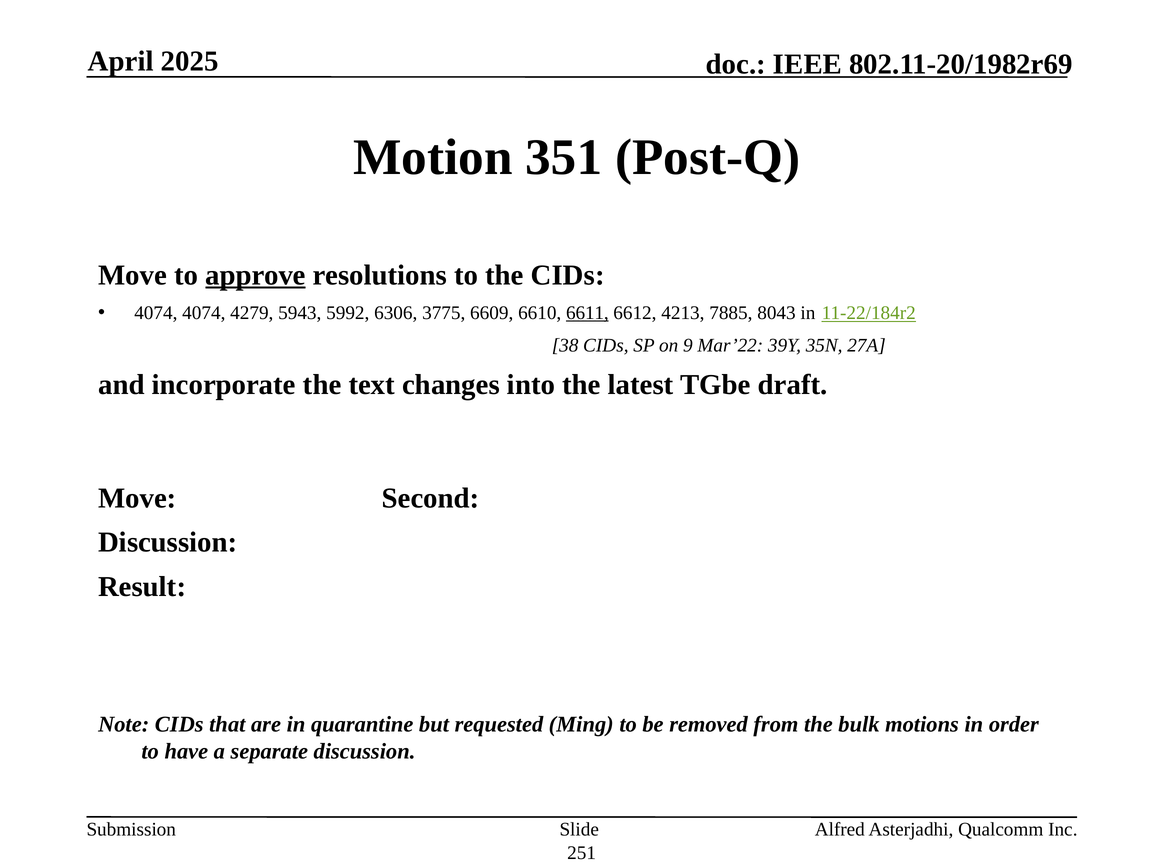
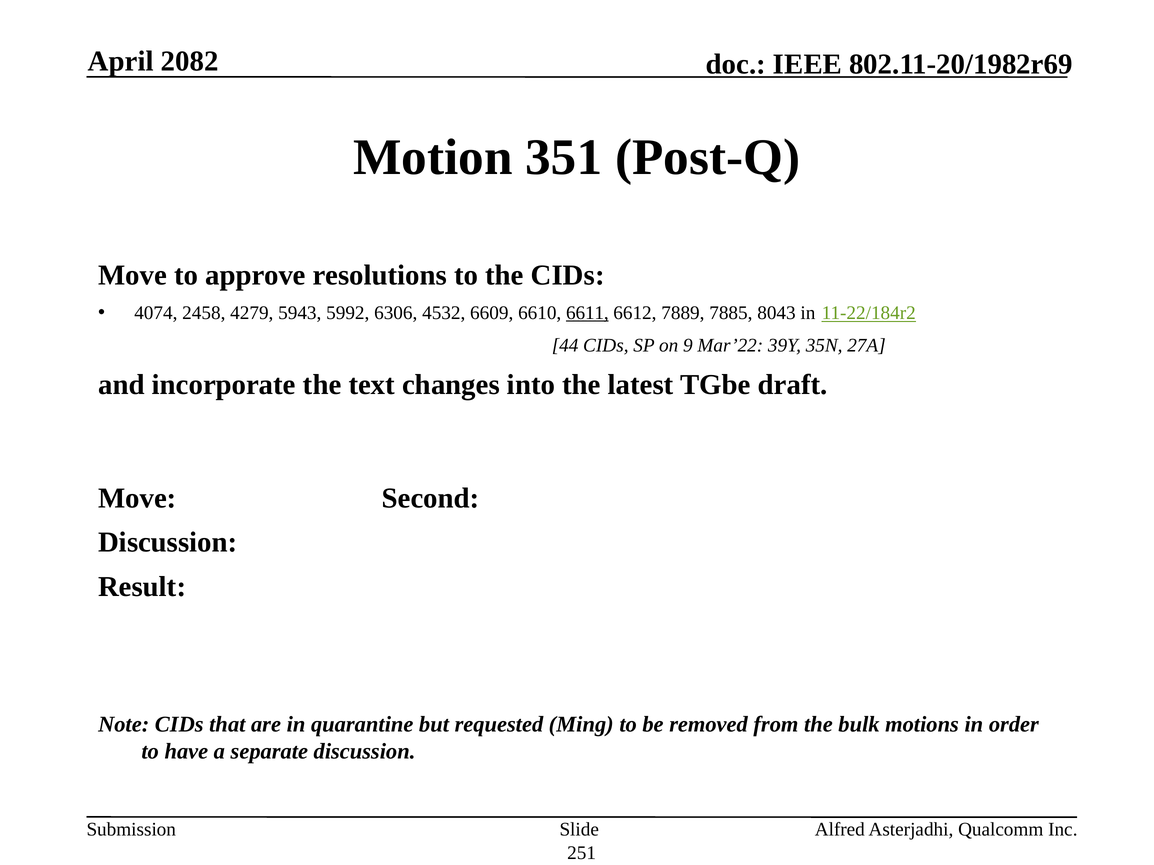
2025: 2025 -> 2082
approve underline: present -> none
4074 4074: 4074 -> 2458
3775: 3775 -> 4532
4213: 4213 -> 7889
38: 38 -> 44
